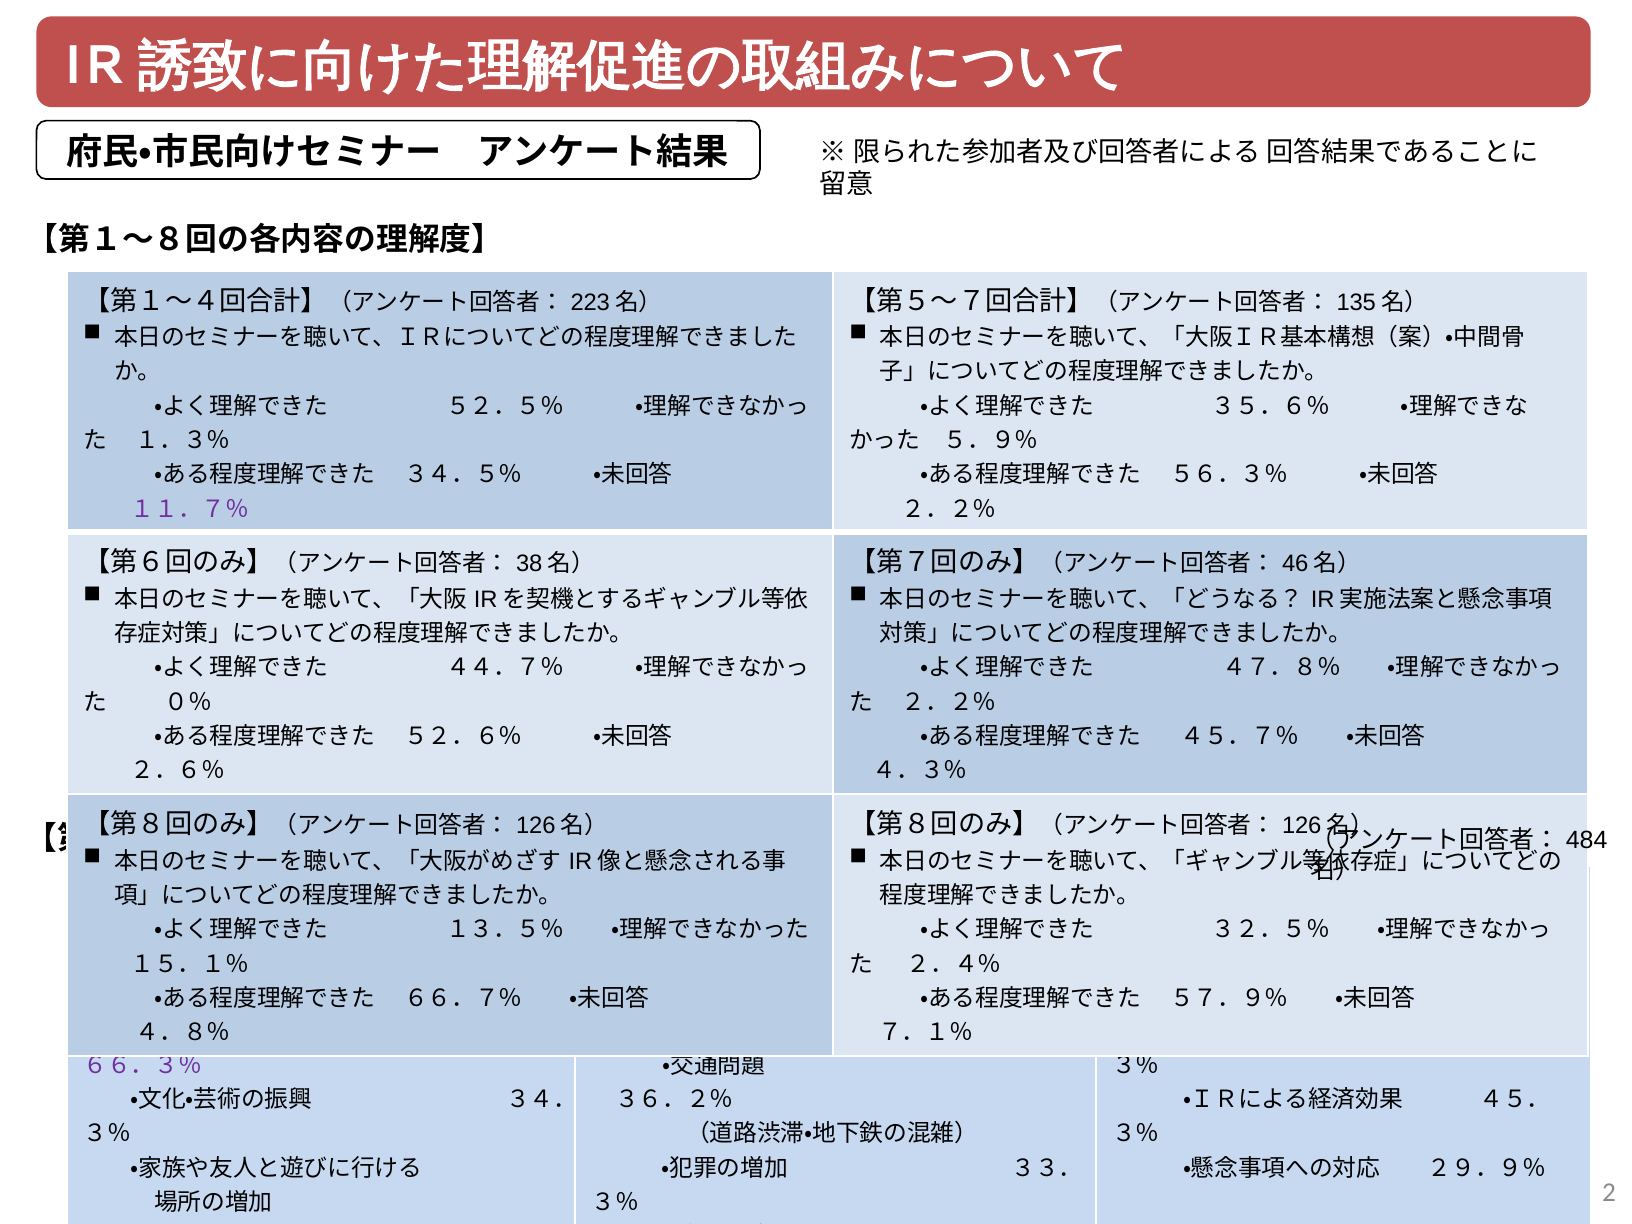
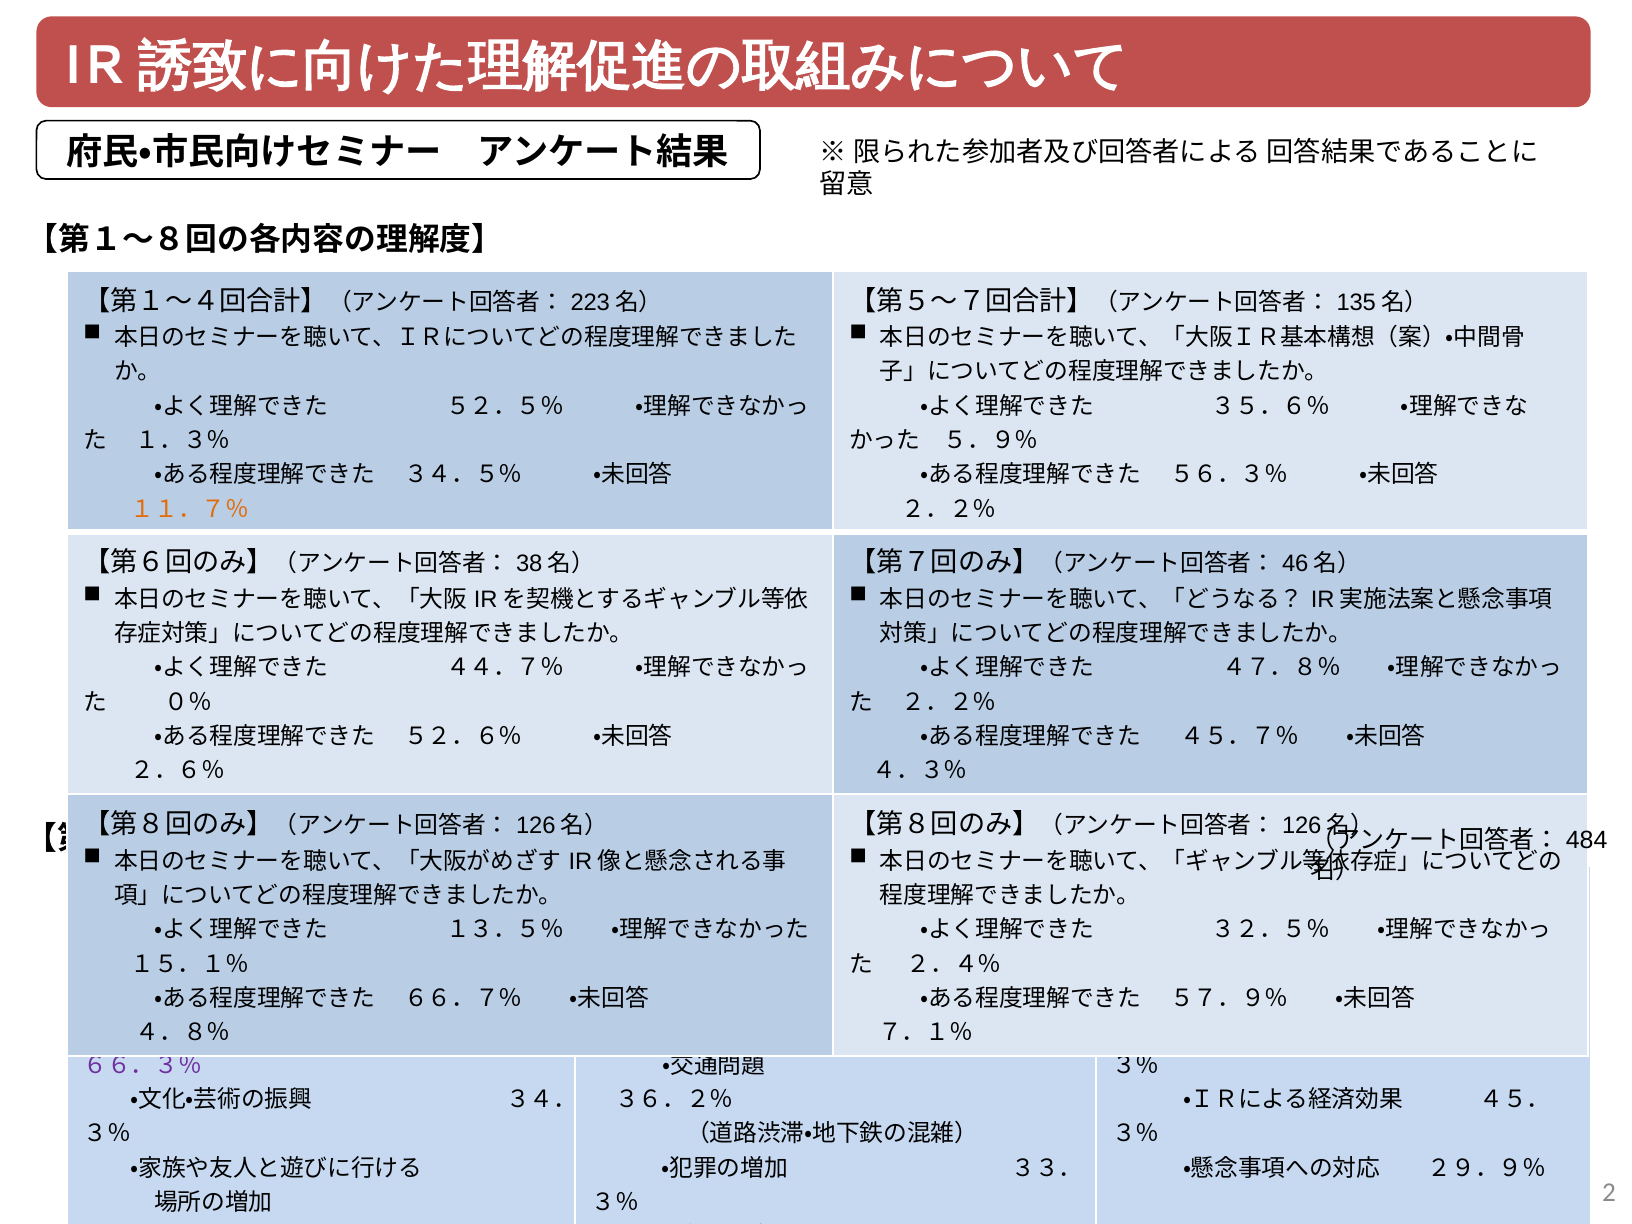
１１．７％ colour: purple -> orange
